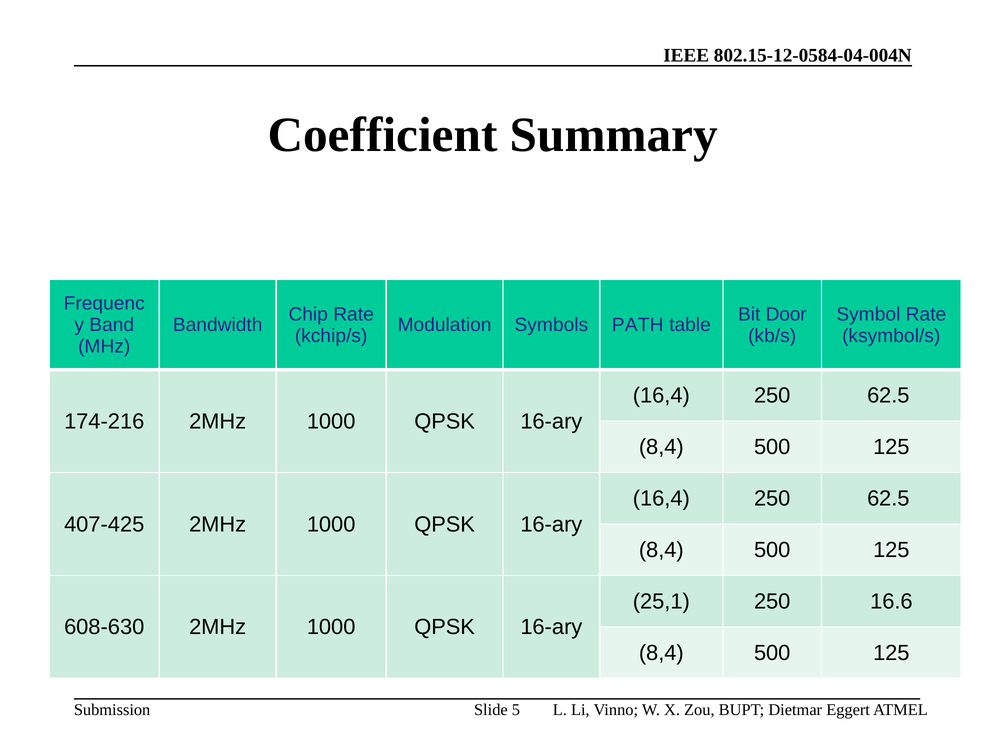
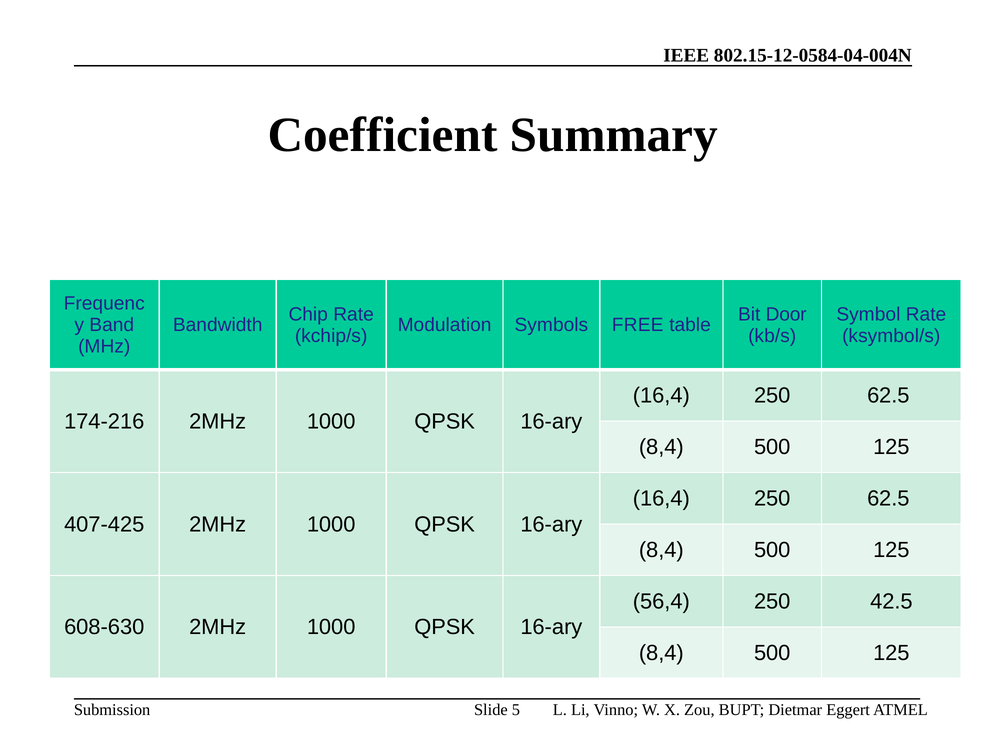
PATH: PATH -> FREE
25,1: 25,1 -> 56,4
16.6: 16.6 -> 42.5
